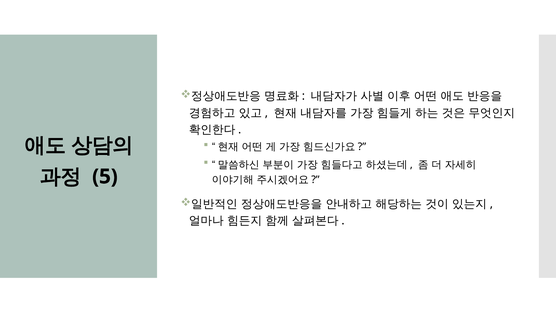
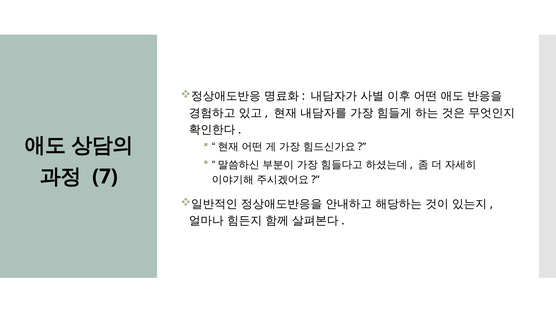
5: 5 -> 7
